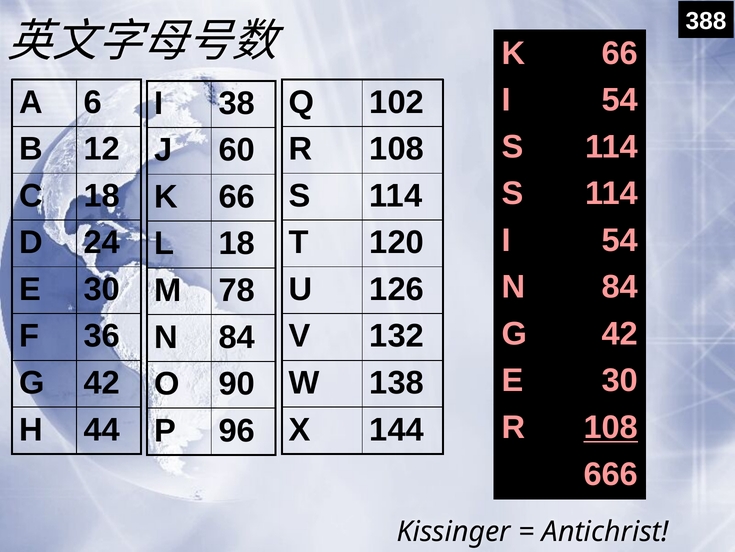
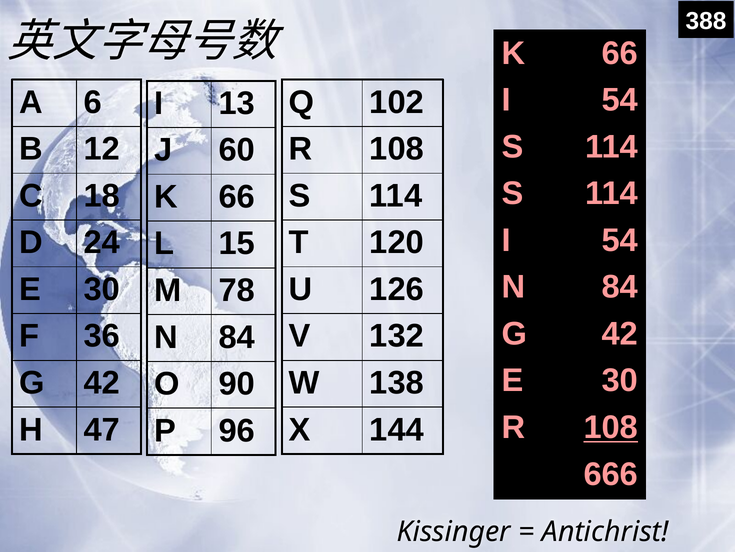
38: 38 -> 13
L 18: 18 -> 15
44: 44 -> 47
